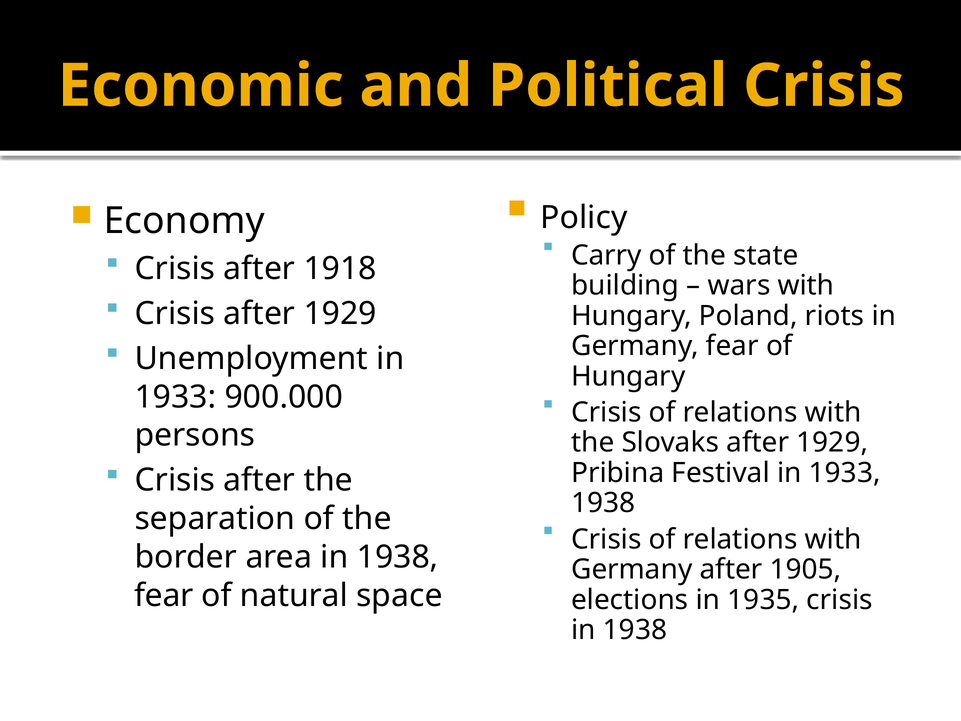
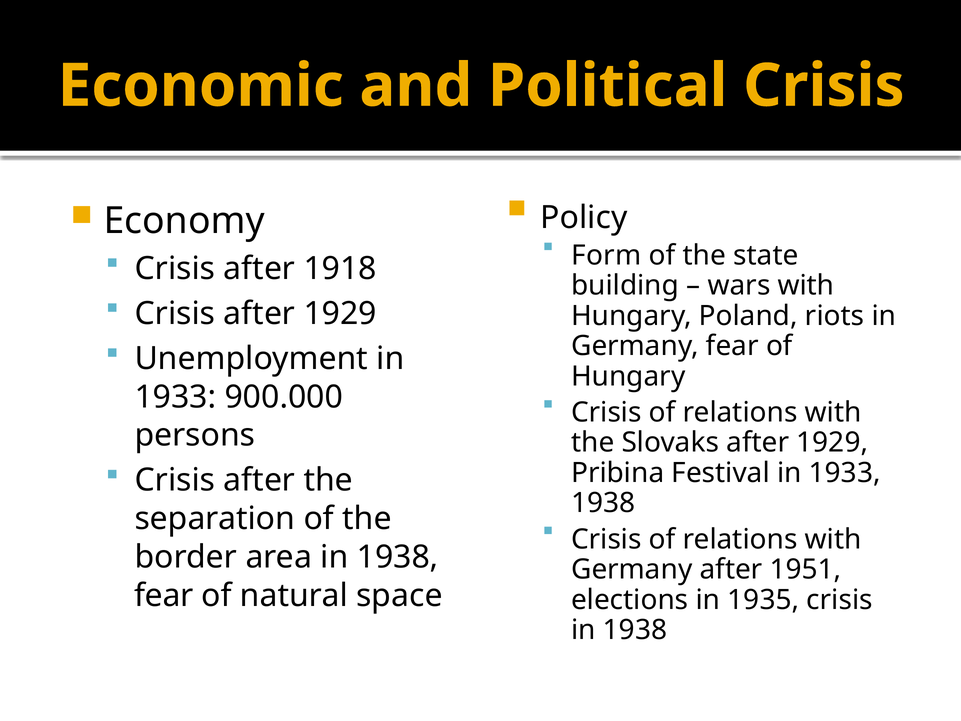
Carry: Carry -> Form
1905: 1905 -> 1951
